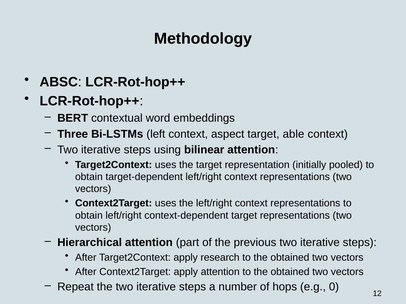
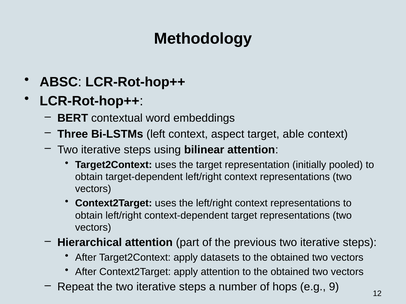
research: research -> datasets
0: 0 -> 9
